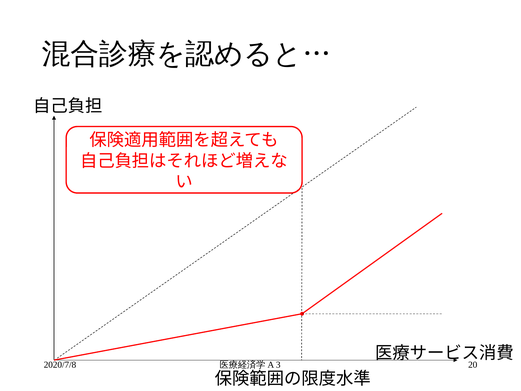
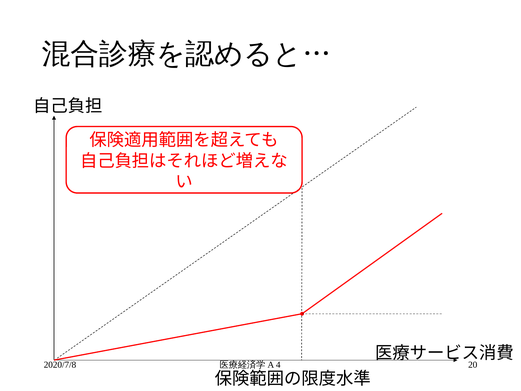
3: 3 -> 4
